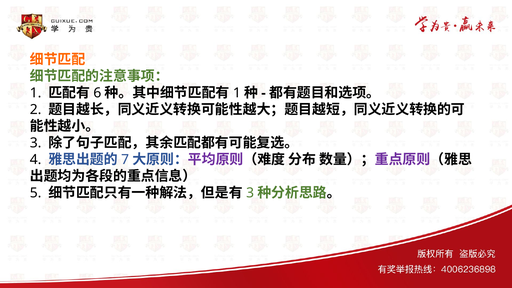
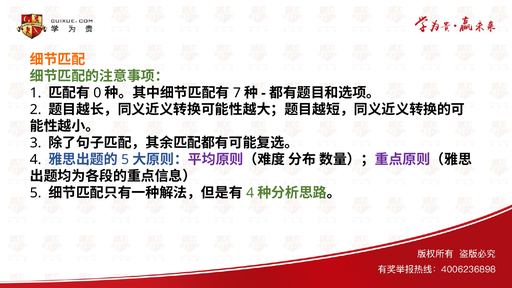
6: 6 -> 0
1 at (237, 93): 1 -> 7
7 at (125, 160): 7 -> 5
3 at (250, 193): 3 -> 4
